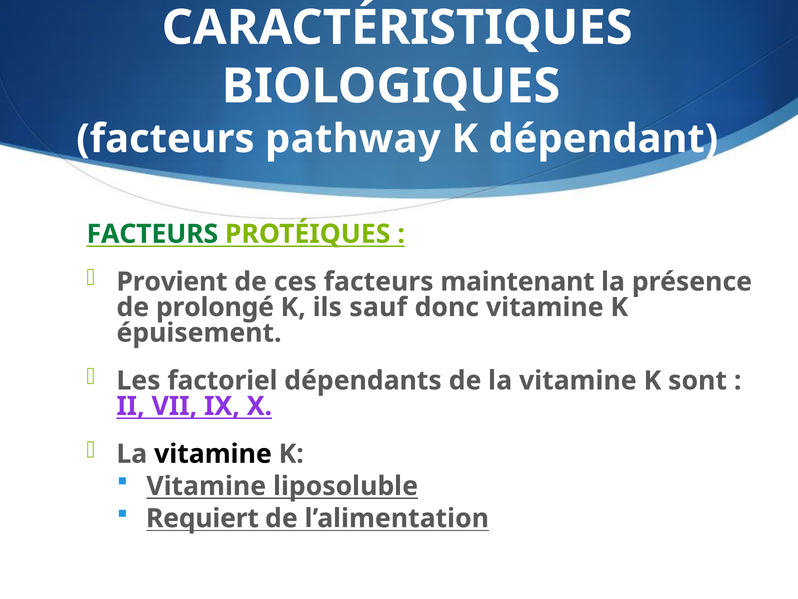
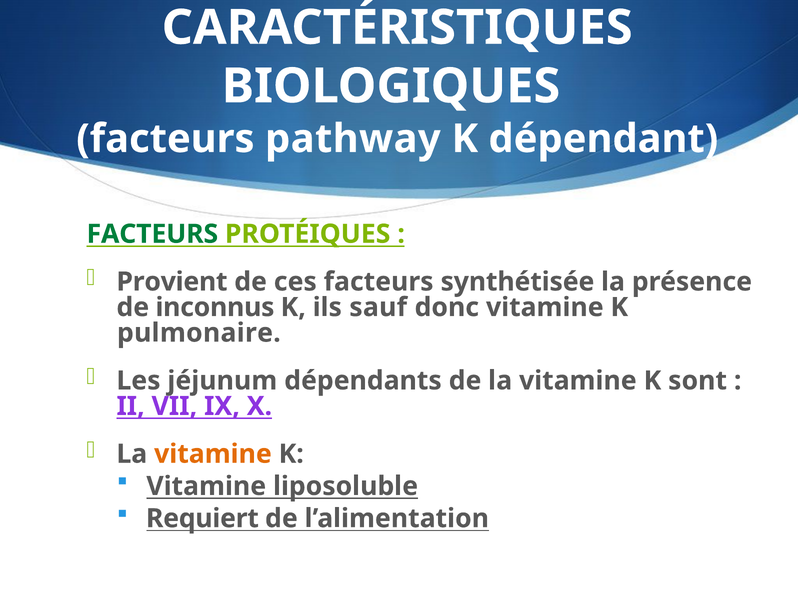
maintenant: maintenant -> synthétisée
prolongé: prolongé -> inconnus
épuisement: épuisement -> pulmonaire
factoriel: factoriel -> jéjunum
vitamine at (213, 454) colour: black -> orange
